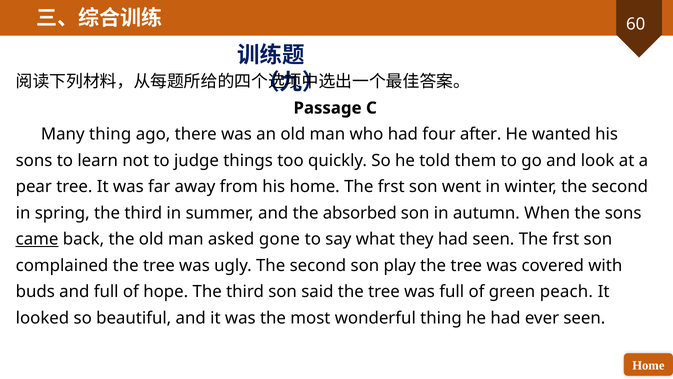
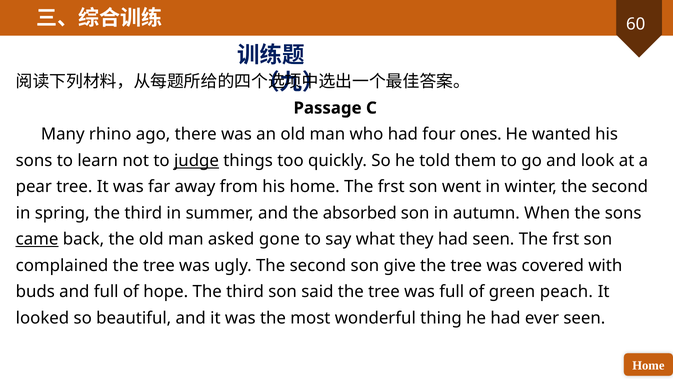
Many thing: thing -> rhino
after: after -> ones
judge underline: none -> present
play: play -> give
